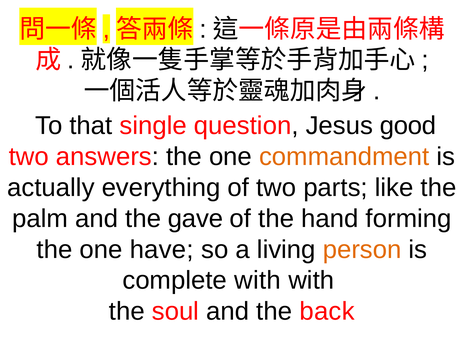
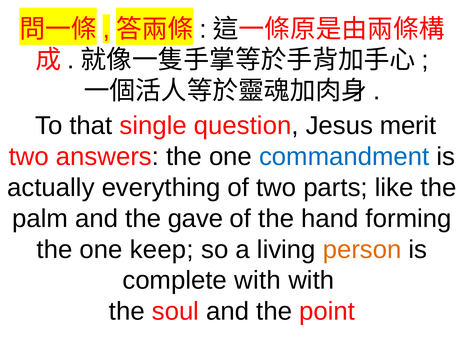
good: good -> merit
commandment colour: orange -> blue
have: have -> keep
back: back -> point
